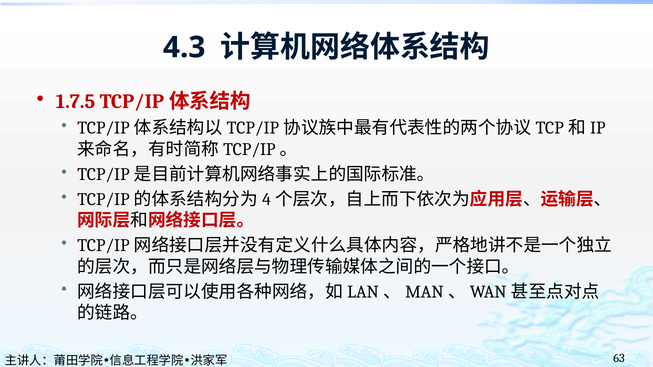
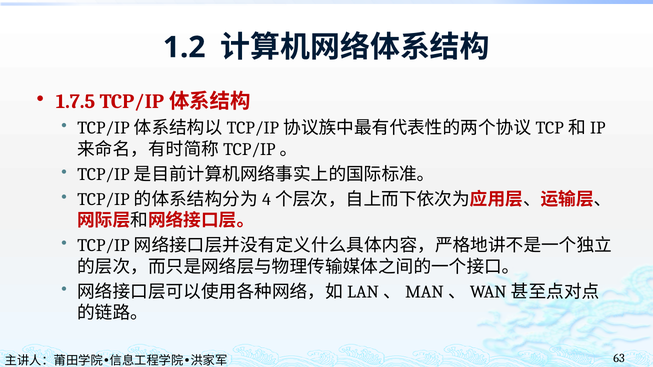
4.3: 4.3 -> 1.2
